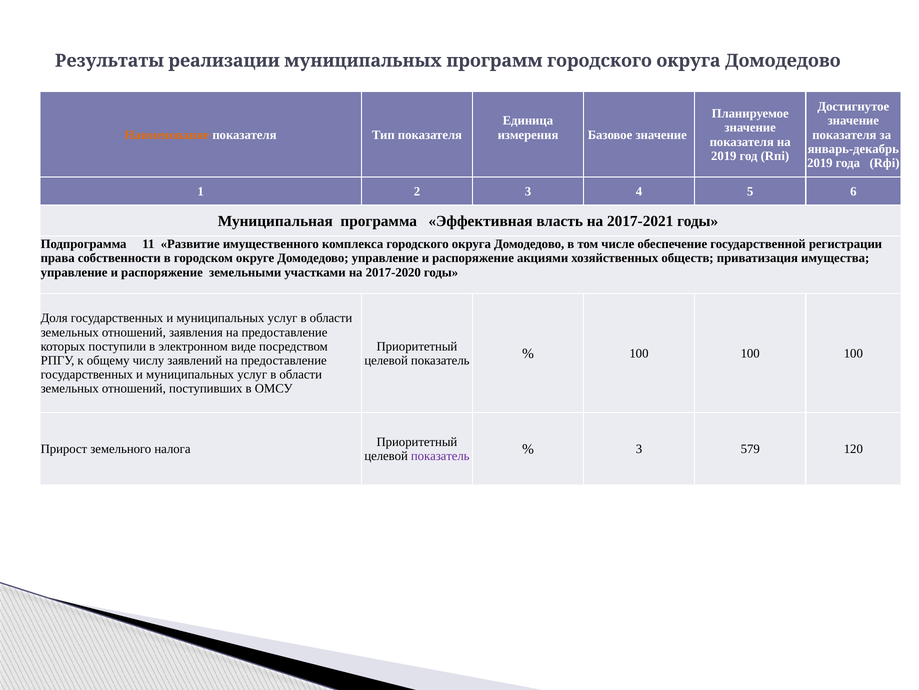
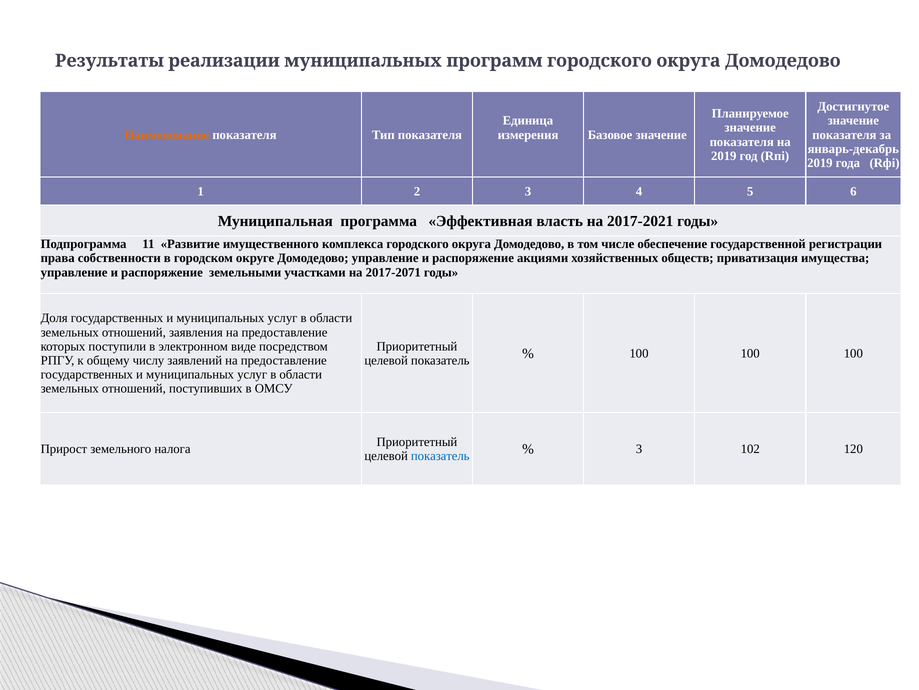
2017-2020: 2017-2020 -> 2017-2071
показатель at (440, 456) colour: purple -> blue
579: 579 -> 102
